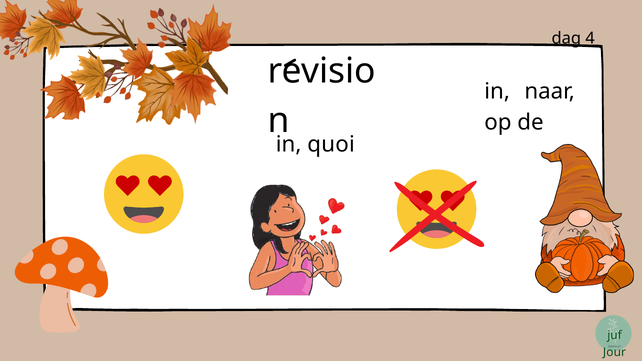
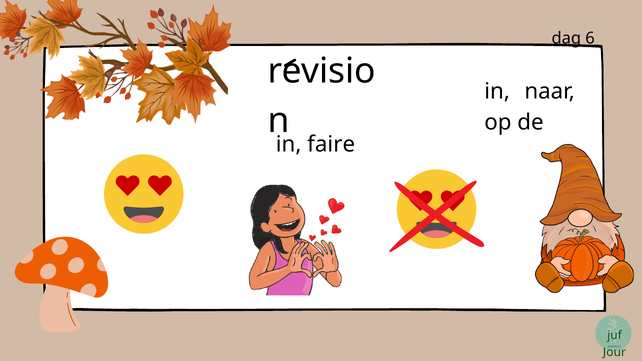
4: 4 -> 6
quoi: quoi -> faire
